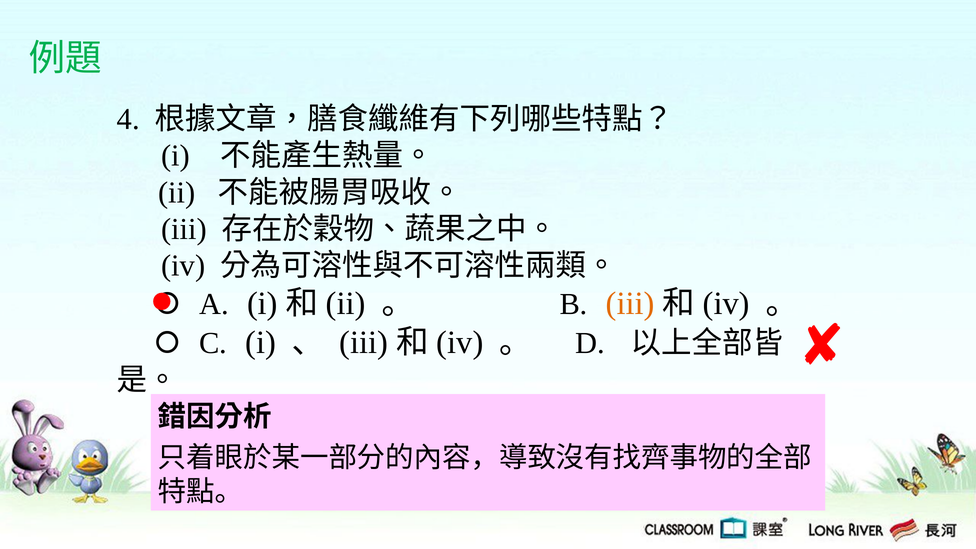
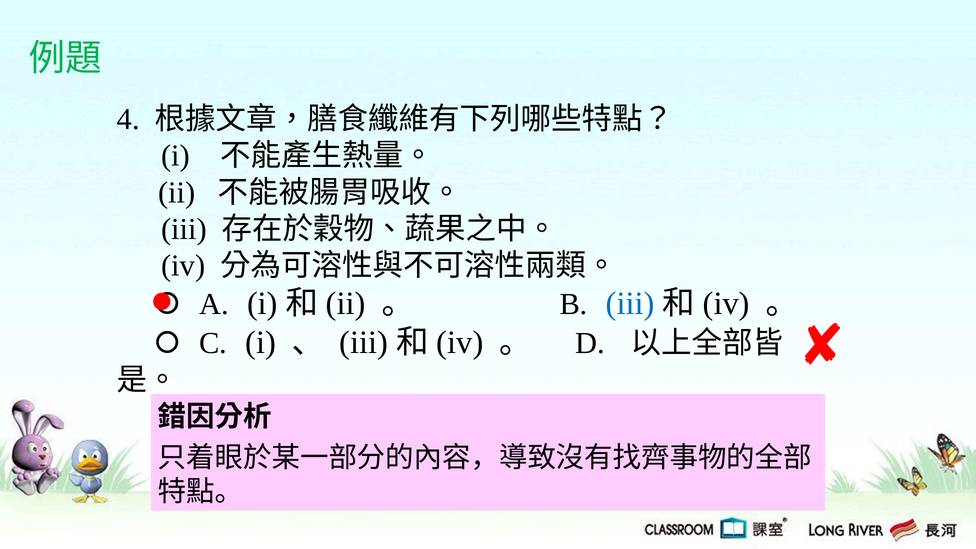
iii at (630, 304) colour: orange -> blue
